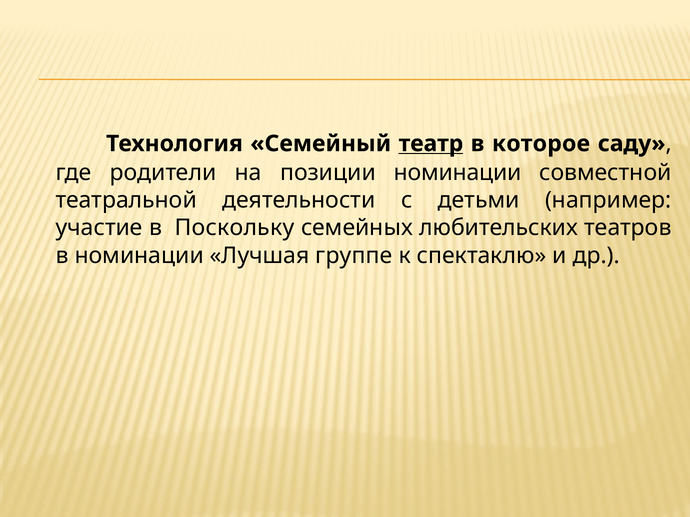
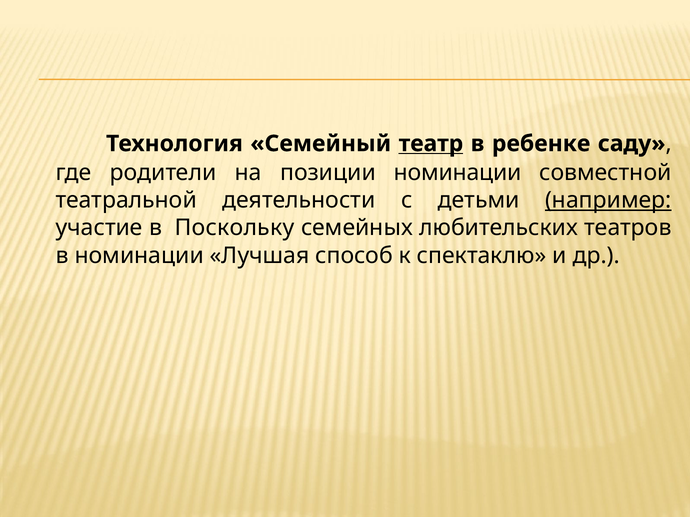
которое: которое -> ребенке
например underline: none -> present
группе: группе -> способ
